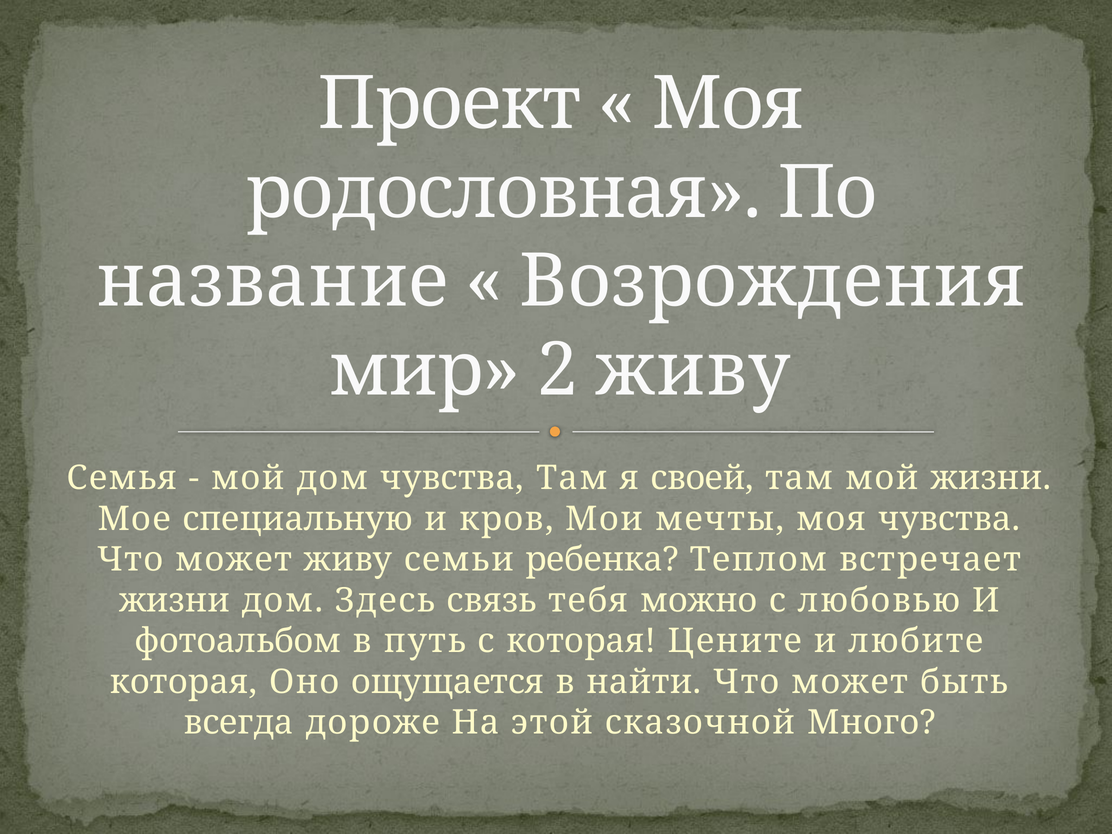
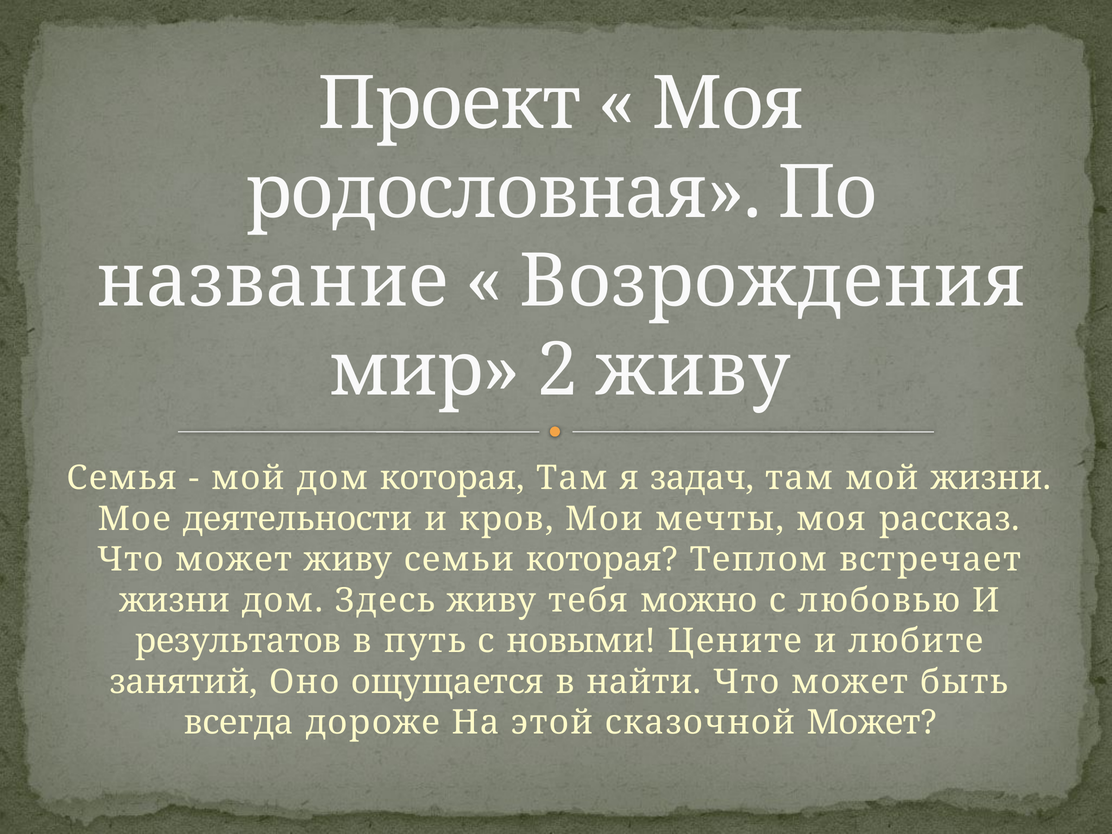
дом чувства: чувства -> которая
своей: своей -> задач
специальную: специальную -> деятельности
моя чувства: чувства -> рассказ
семьи ребенка: ребенка -> которая
Здесь связь: связь -> живу
фотоальбом: фотоальбом -> результатов
с которая: которая -> новыми
которая at (184, 682): которая -> занятий
сказочной Много: Много -> Может
